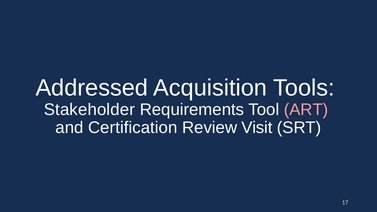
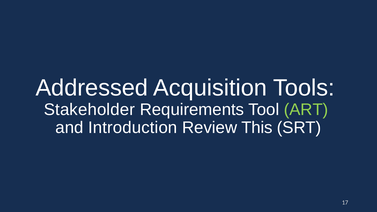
ART colour: pink -> light green
Certification: Certification -> Introduction
Visit: Visit -> This
